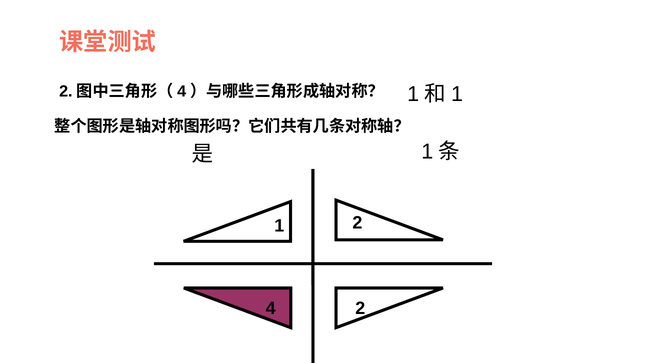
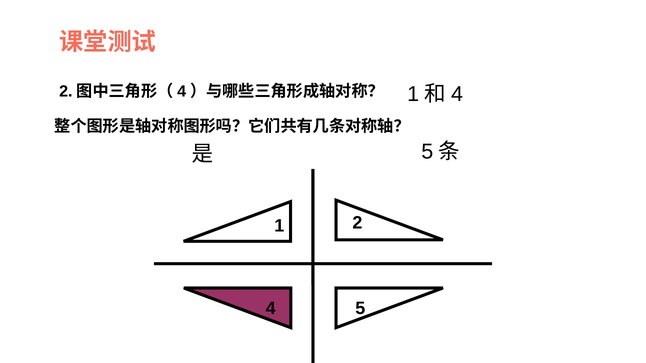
1 at (457, 94): 1 -> 4
1 at (427, 152): 1 -> 5
4 2: 2 -> 5
